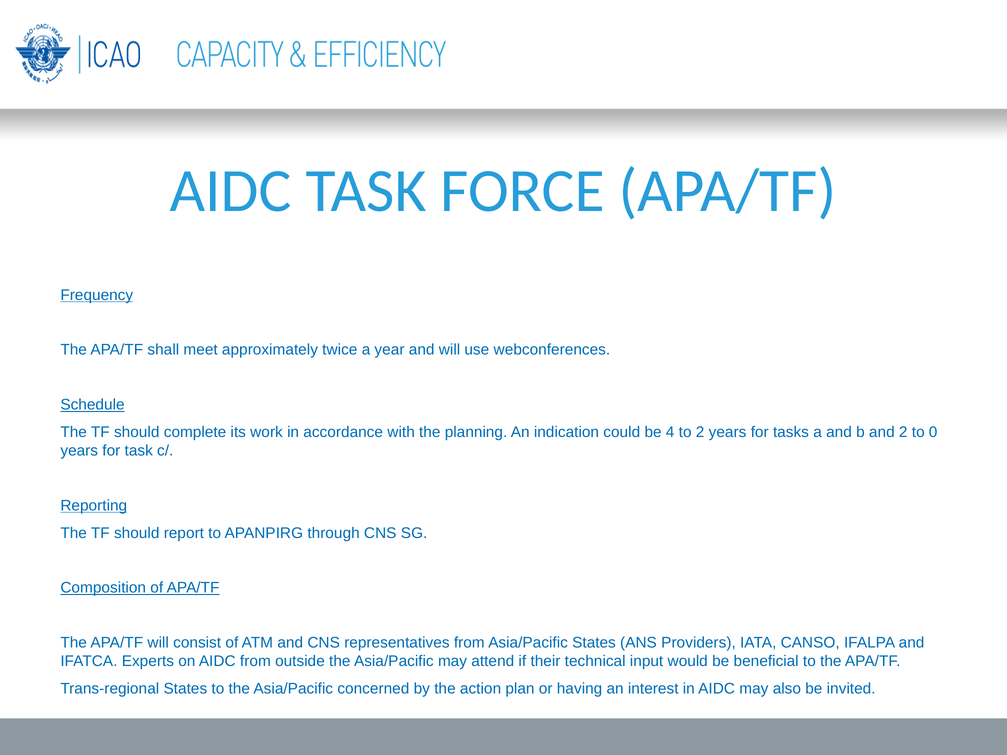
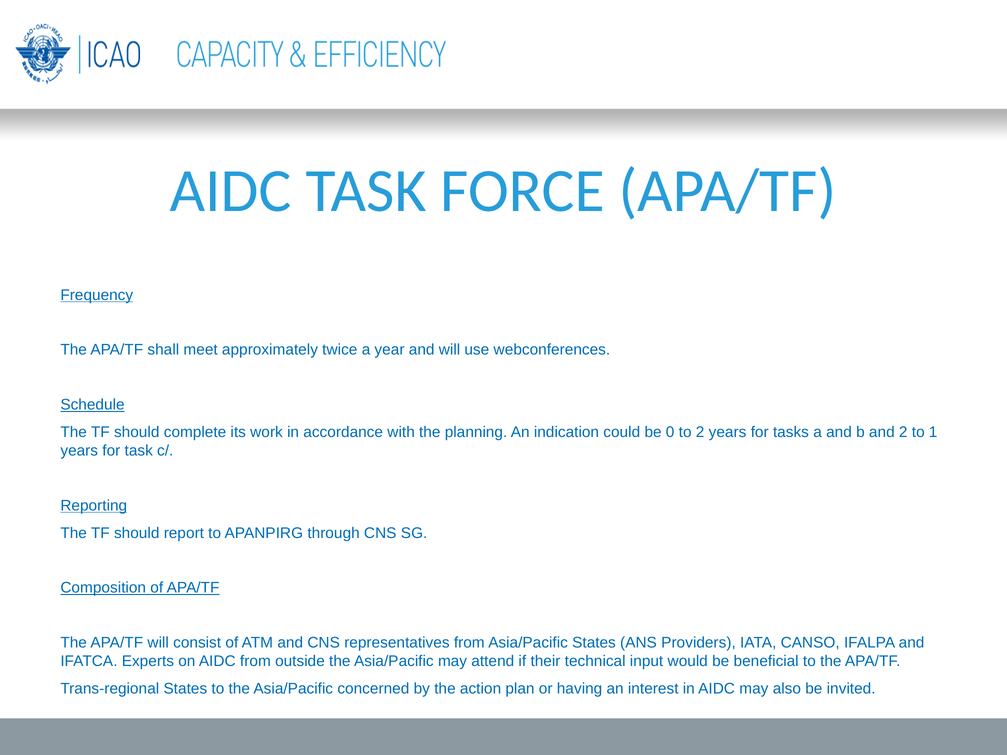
4: 4 -> 0
0: 0 -> 1
